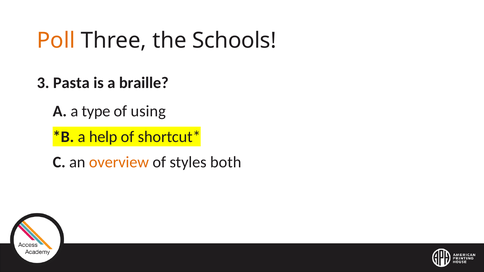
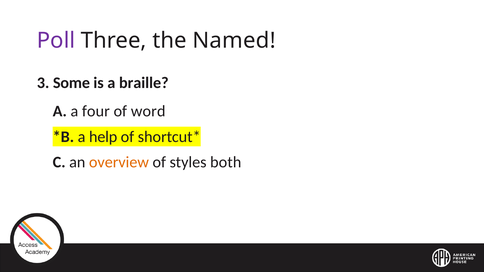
Poll colour: orange -> purple
Schools: Schools -> Named
Pasta: Pasta -> Some
type: type -> four
using: using -> word
